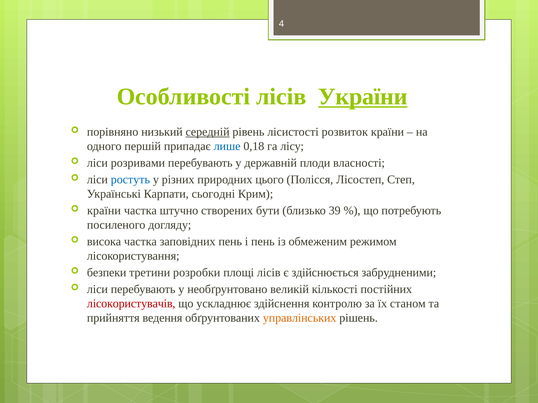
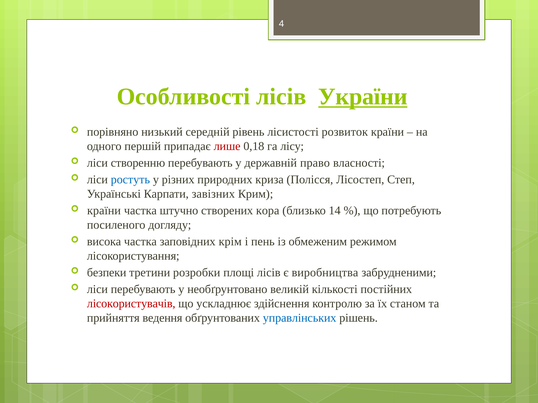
середній underline: present -> none
лише colour: blue -> red
розривами: розривами -> створенню
плоди: плоди -> право
цього: цього -> криза
сьогодні: сьогодні -> завізних
бути: бути -> кора
39: 39 -> 14
заповідних пень: пень -> крім
здійснюється: здійснюється -> виробництва
управлінських colour: orange -> blue
